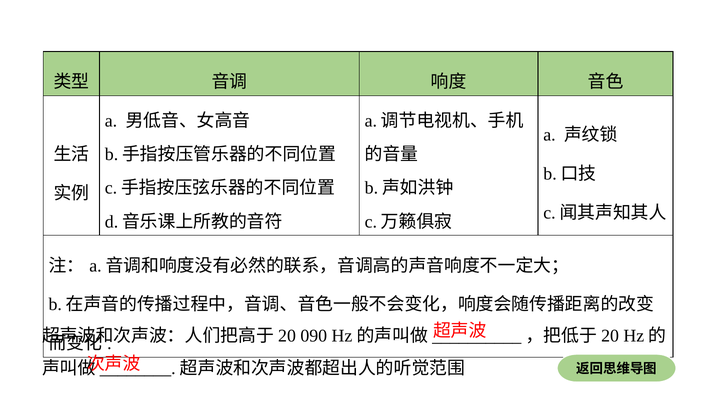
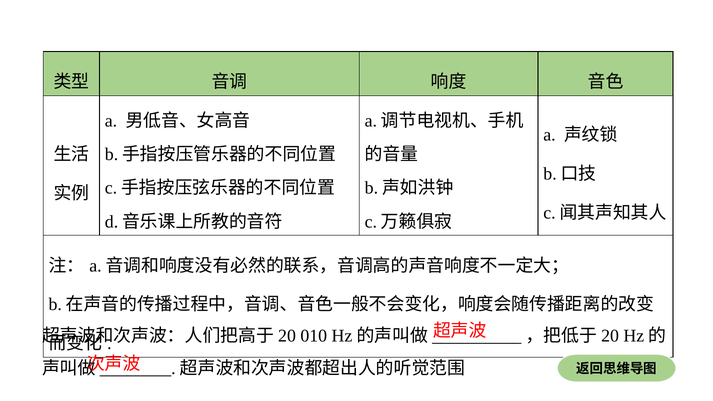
090: 090 -> 010
